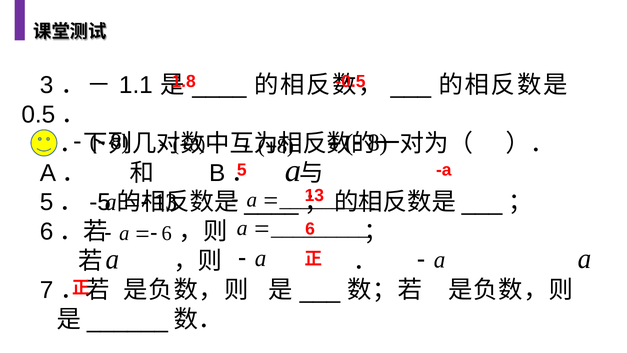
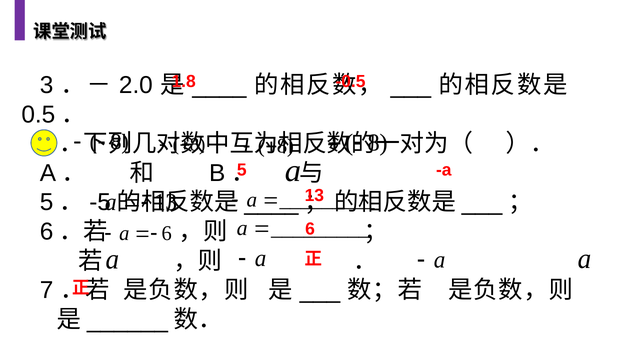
1.1: 1.1 -> 2.0
